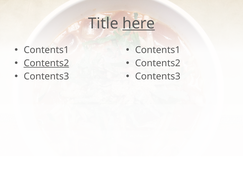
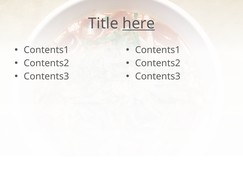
Contents2 at (46, 63) underline: present -> none
